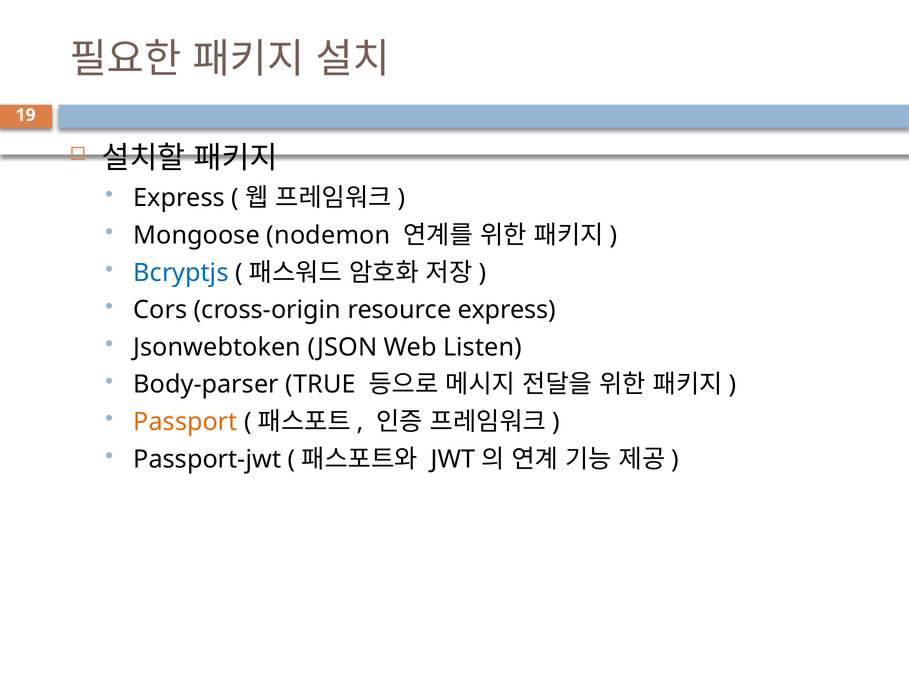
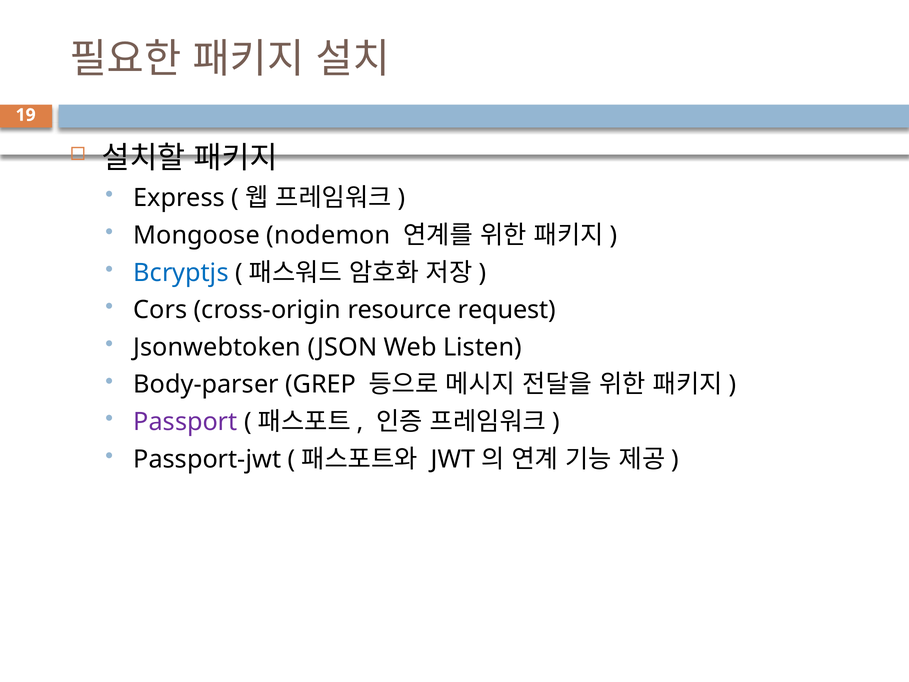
resource express: express -> request
TRUE: TRUE -> GREP
Passport colour: orange -> purple
